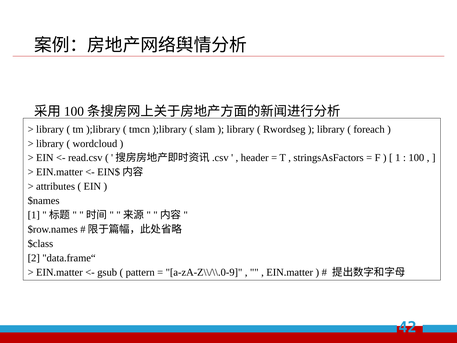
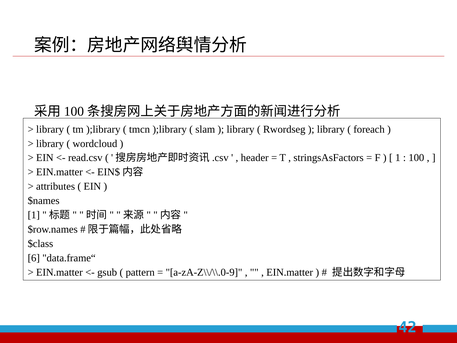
2: 2 -> 6
